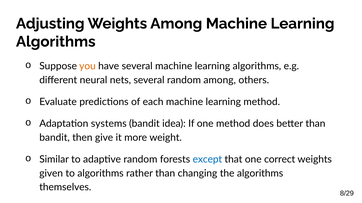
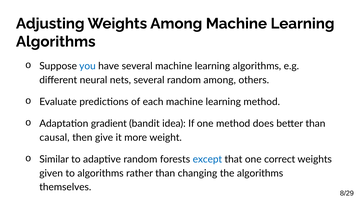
you colour: orange -> blue
systems: systems -> gradient
bandit at (55, 138): bandit -> causal
